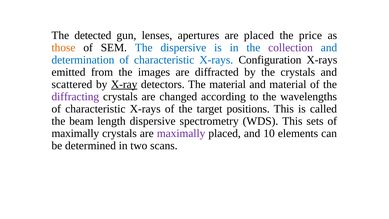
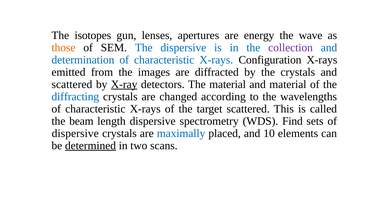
detected: detected -> isotopes
are placed: placed -> energy
price: price -> wave
diffracting colour: purple -> blue
target positions: positions -> scattered
WDS This: This -> Find
maximally at (75, 133): maximally -> dispersive
maximally at (181, 133) colour: purple -> blue
determined underline: none -> present
